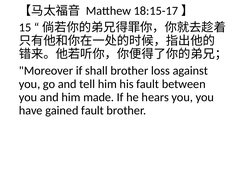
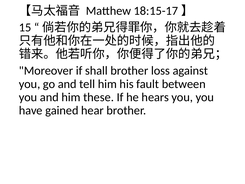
made: made -> these
gained fault: fault -> hear
